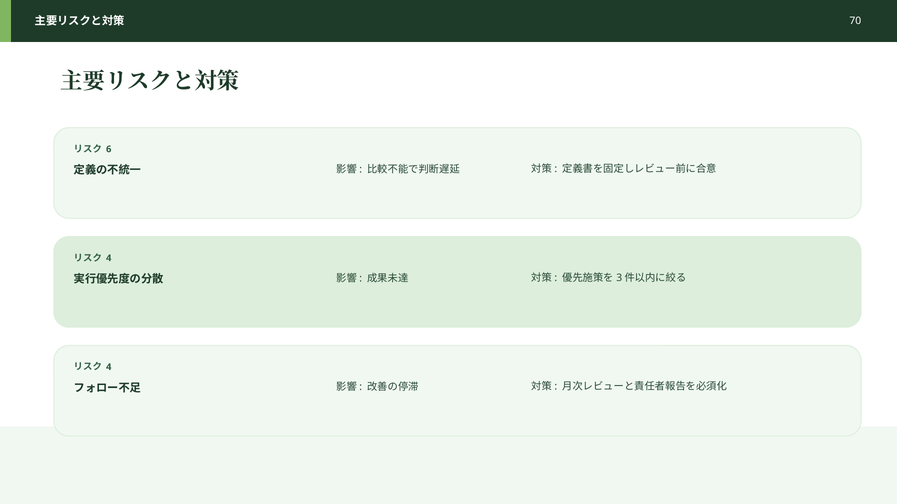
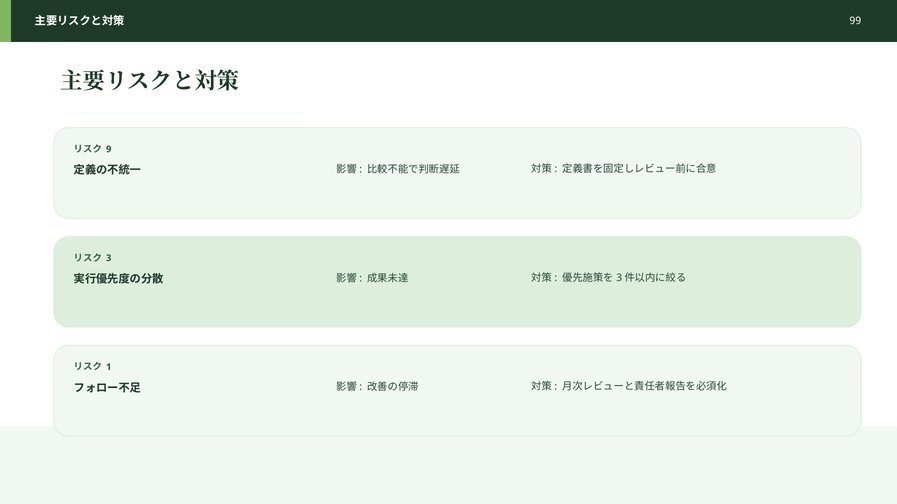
70: 70 -> 99
6: 6 -> 9
4 at (109, 258): 4 -> 3
4 at (109, 367): 4 -> 1
